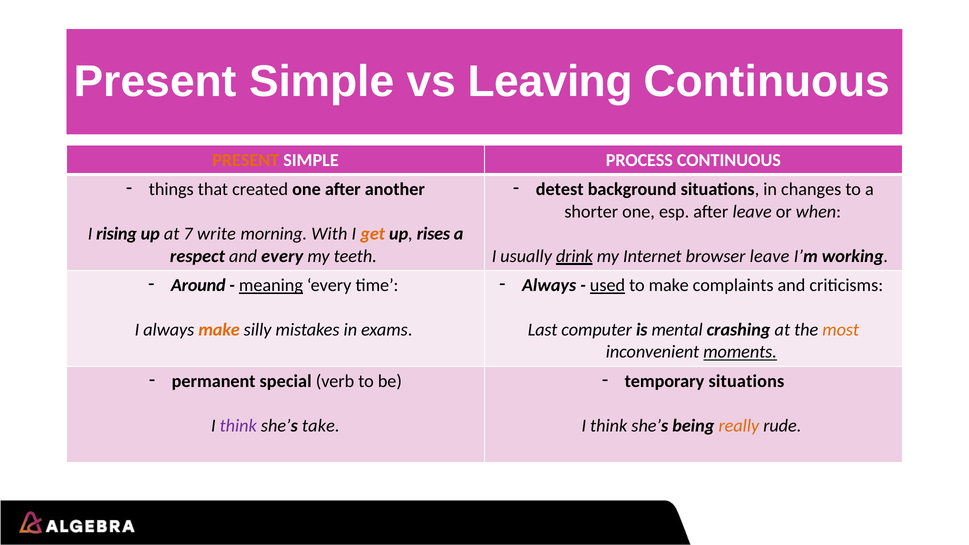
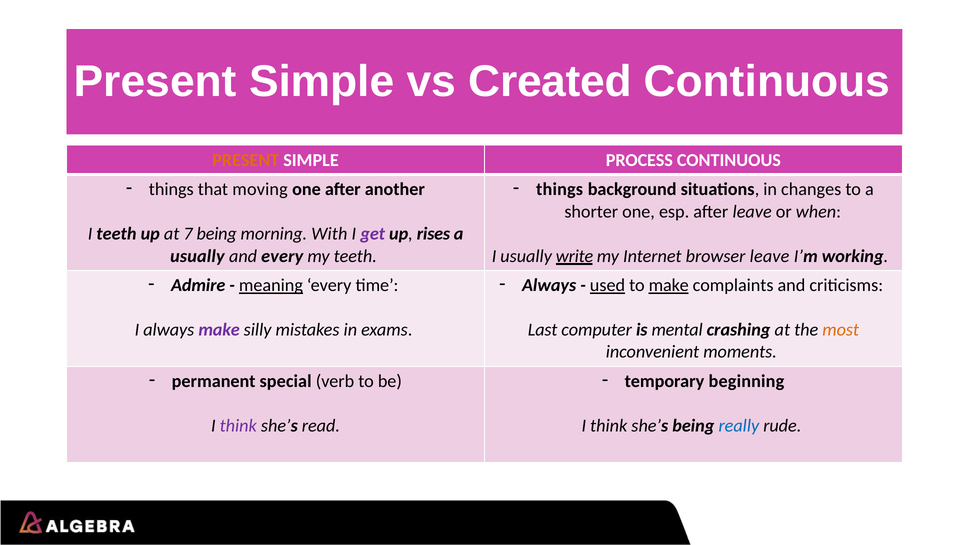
Leaving: Leaving -> Created
created: created -> moving
detest at (560, 190): detest -> things
I rising: rising -> teeth
7 write: write -> being
get colour: orange -> purple
respect at (197, 256): respect -> usually
drink: drink -> write
Around: Around -> Admire
make at (669, 286) underline: none -> present
make at (219, 330) colour: orange -> purple
moments underline: present -> none
temporary situations: situations -> beginning
take: take -> read
really colour: orange -> blue
